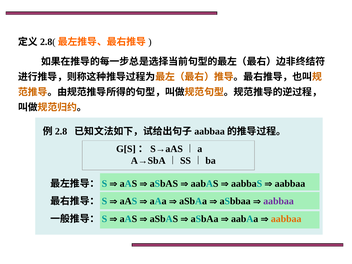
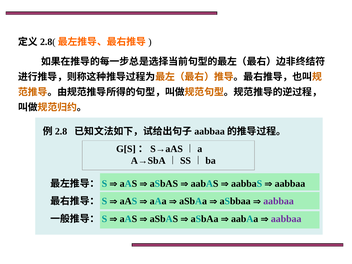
aabbaa at (286, 219) colour: orange -> purple
